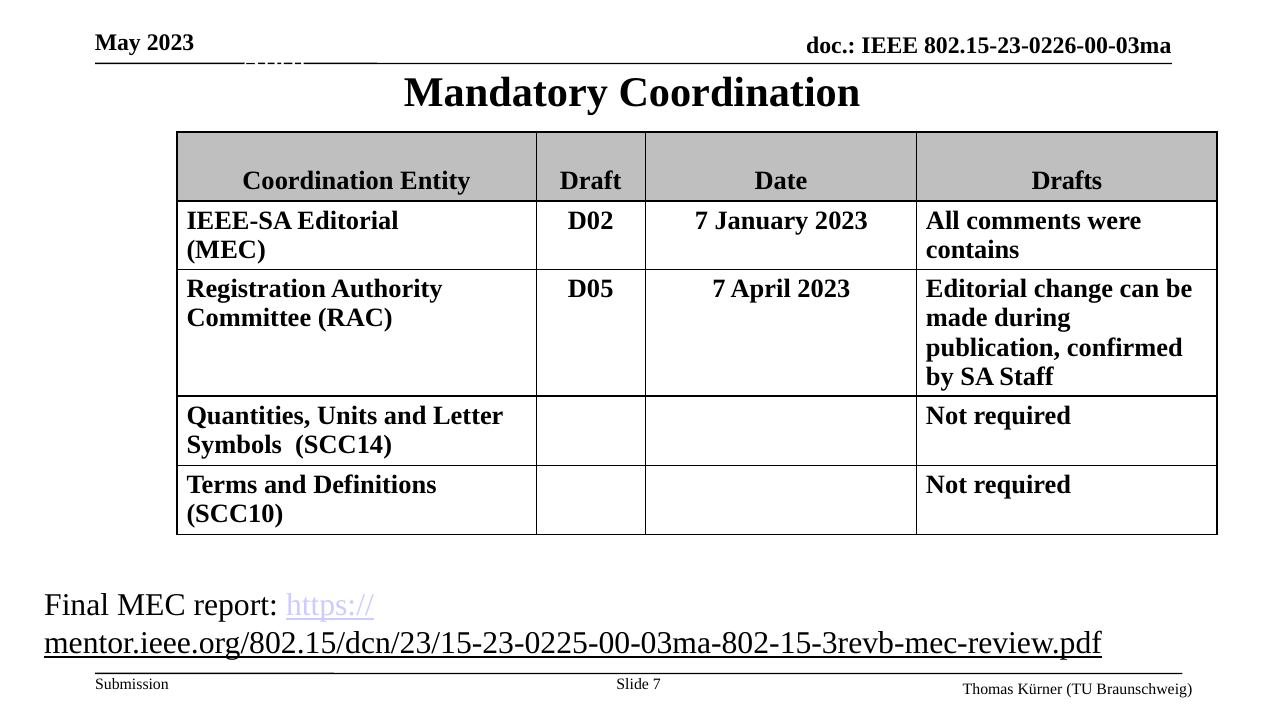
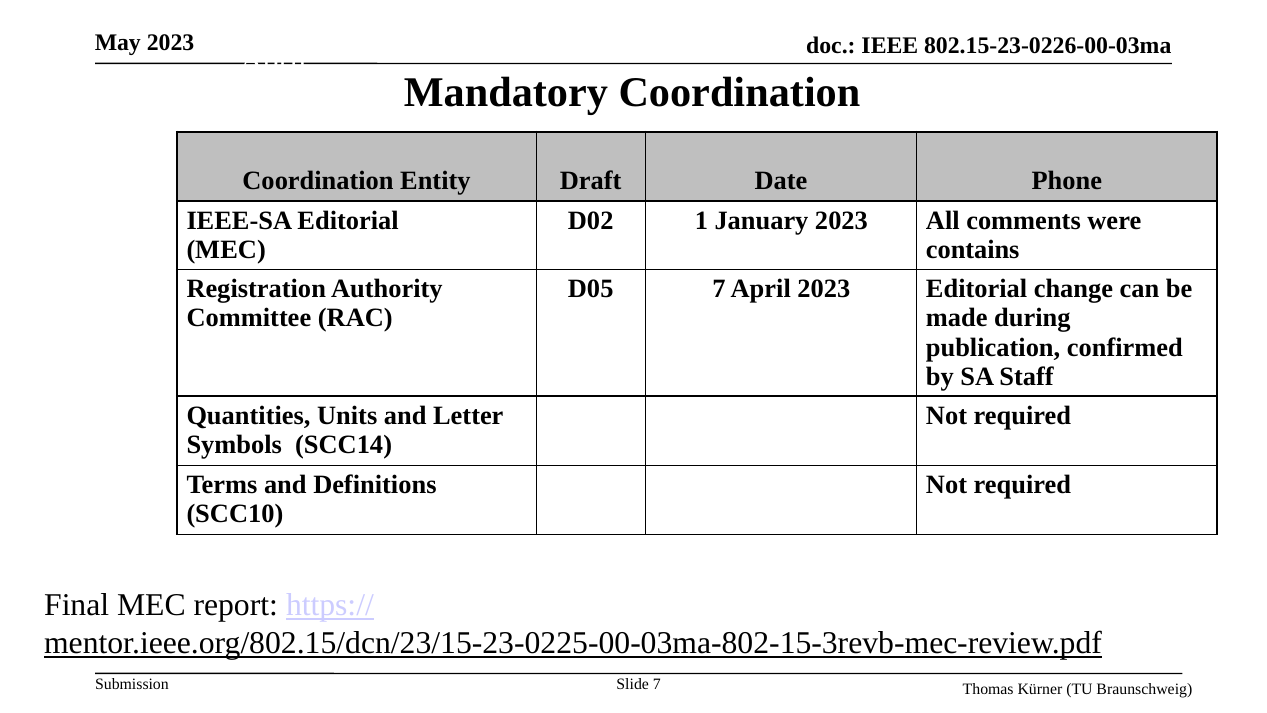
Drafts: Drafts -> Phone
D02 7: 7 -> 1
